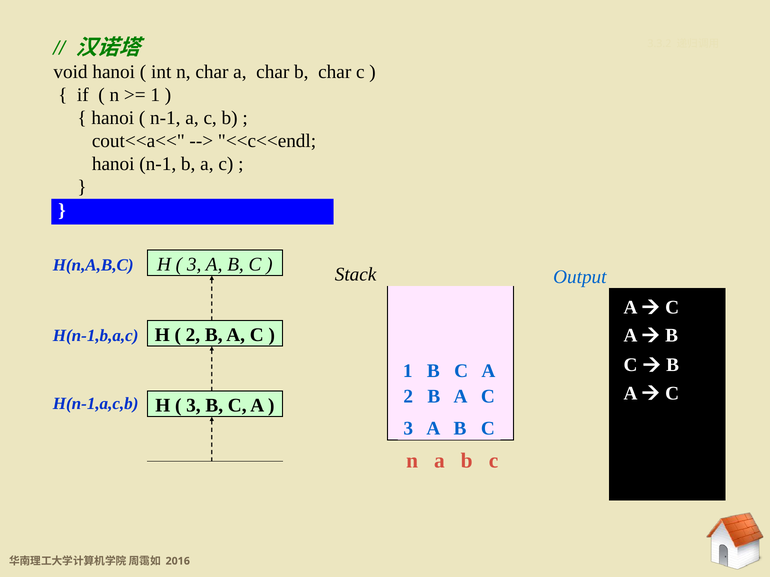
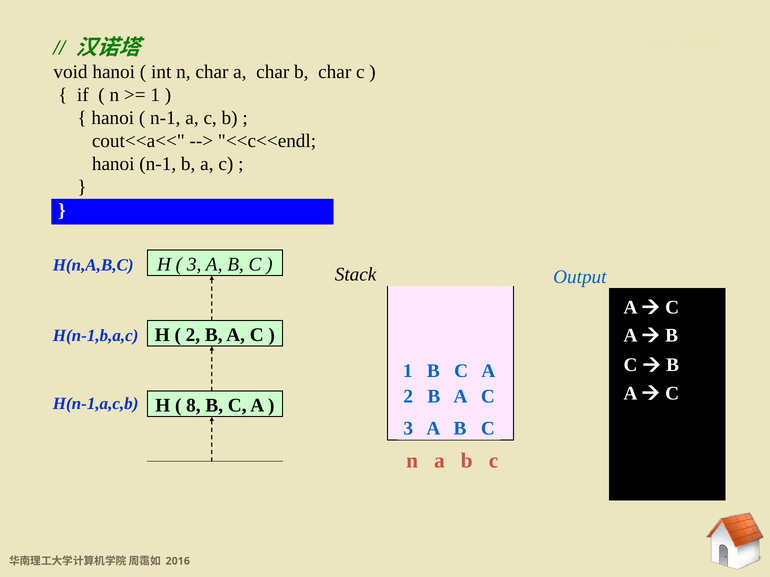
3 at (193, 406): 3 -> 8
